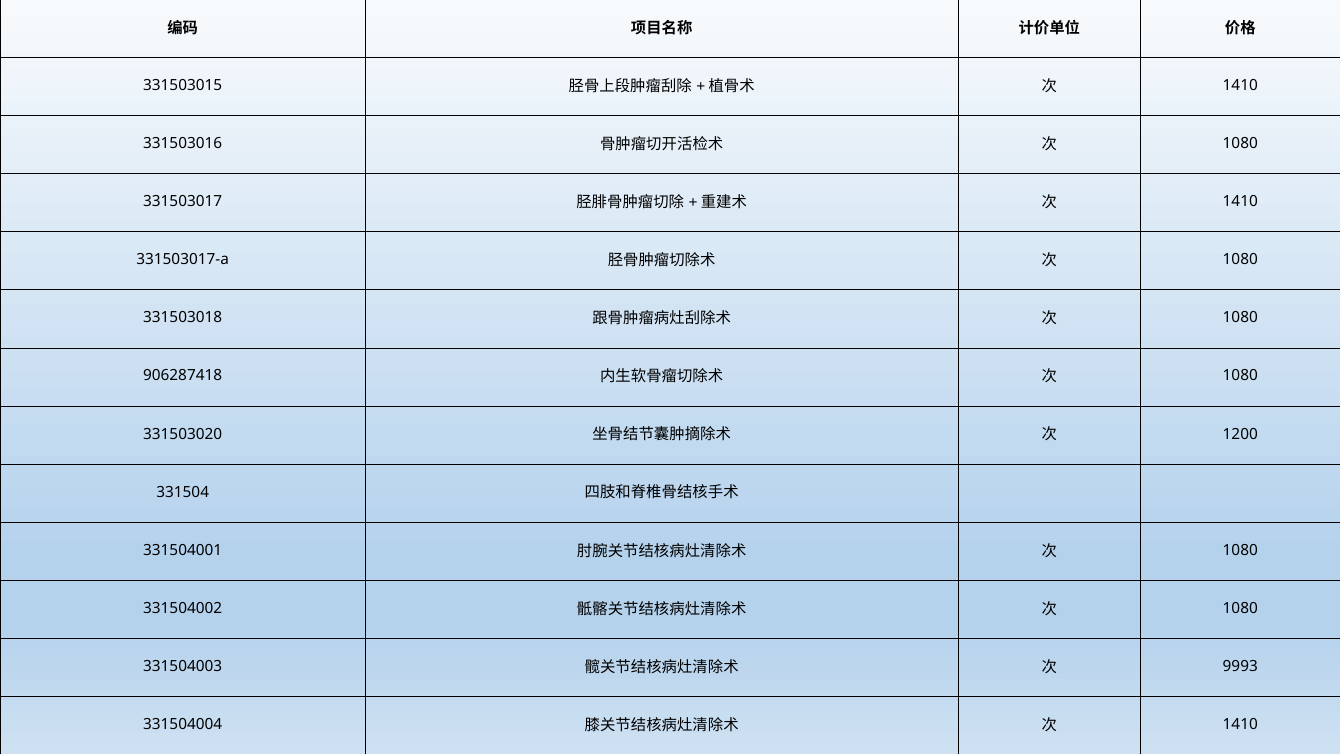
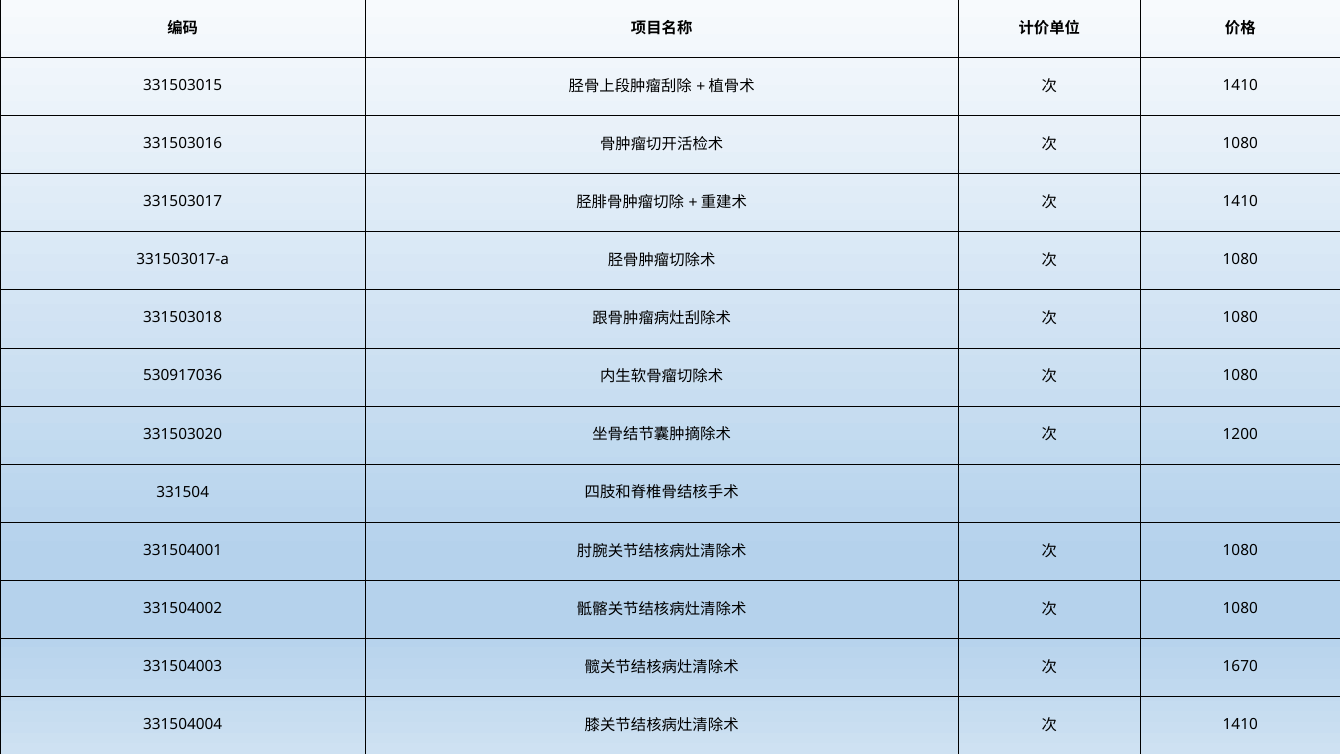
906287418: 906287418 -> 530917036
9993: 9993 -> 1670
